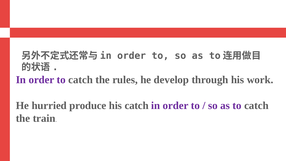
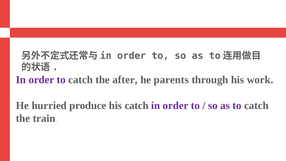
rules: rules -> after
develop: develop -> parents
